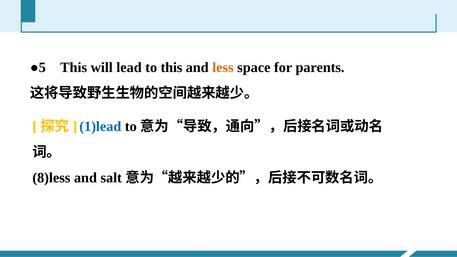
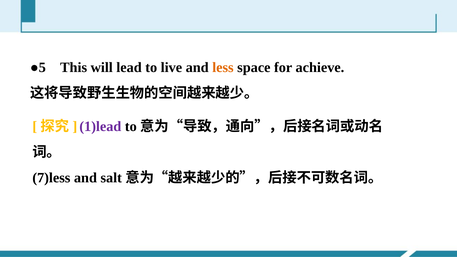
to this: this -> live
parents: parents -> achieve
1)lead colour: blue -> purple
8)less: 8)less -> 7)less
